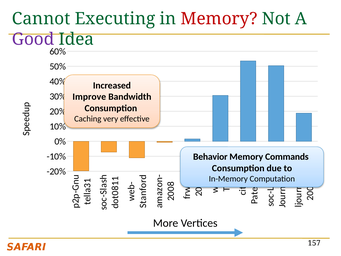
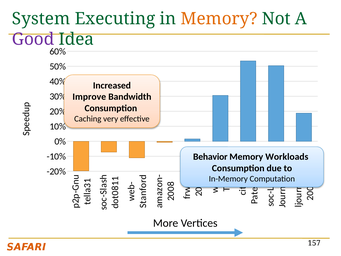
Cannot: Cannot -> System
Memory at (219, 19) colour: red -> orange
Commands: Commands -> Workloads
